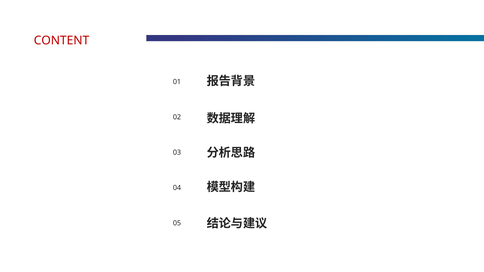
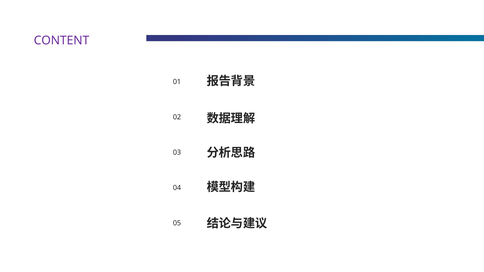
CONTENT colour: red -> purple
